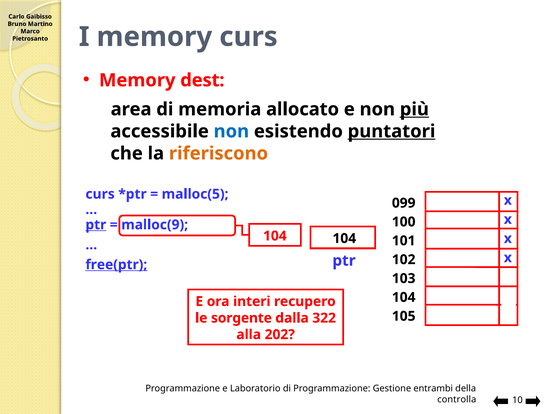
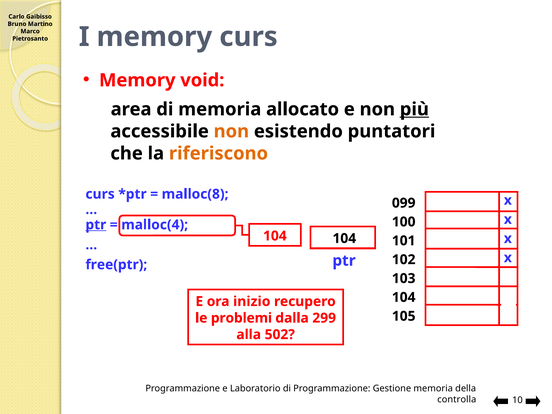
dest: dest -> void
non at (231, 131) colour: blue -> orange
puntatori underline: present -> none
malloc(5: malloc(5 -> malloc(8
malloc(9: malloc(9 -> malloc(4
free(ptr underline: present -> none
interi: interi -> inizio
sorgente: sorgente -> problemi
322: 322 -> 299
202: 202 -> 502
Gestione entrambi: entrambi -> memoria
